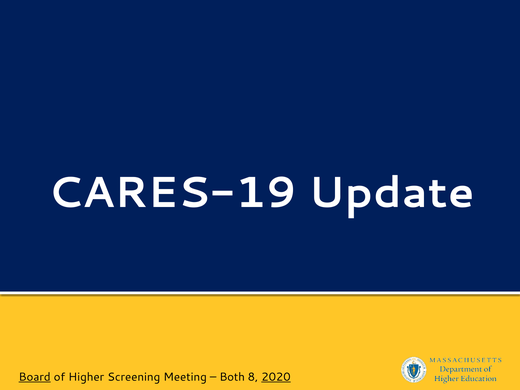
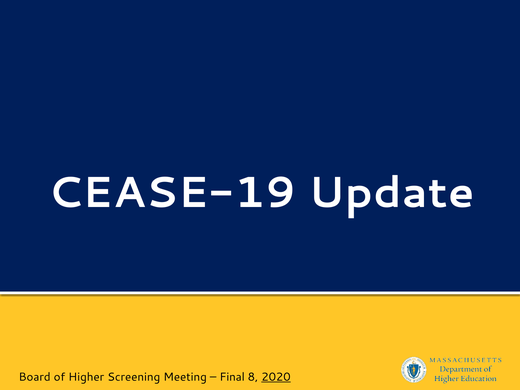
CARES-19: CARES-19 -> CEASE-19
Board underline: present -> none
Both: Both -> Final
